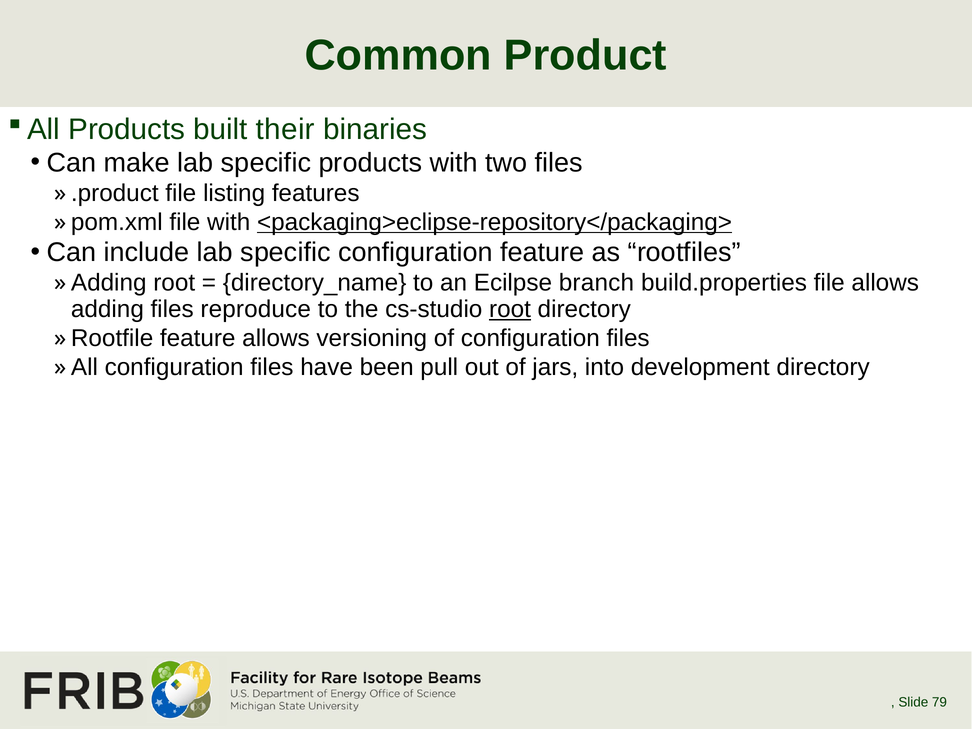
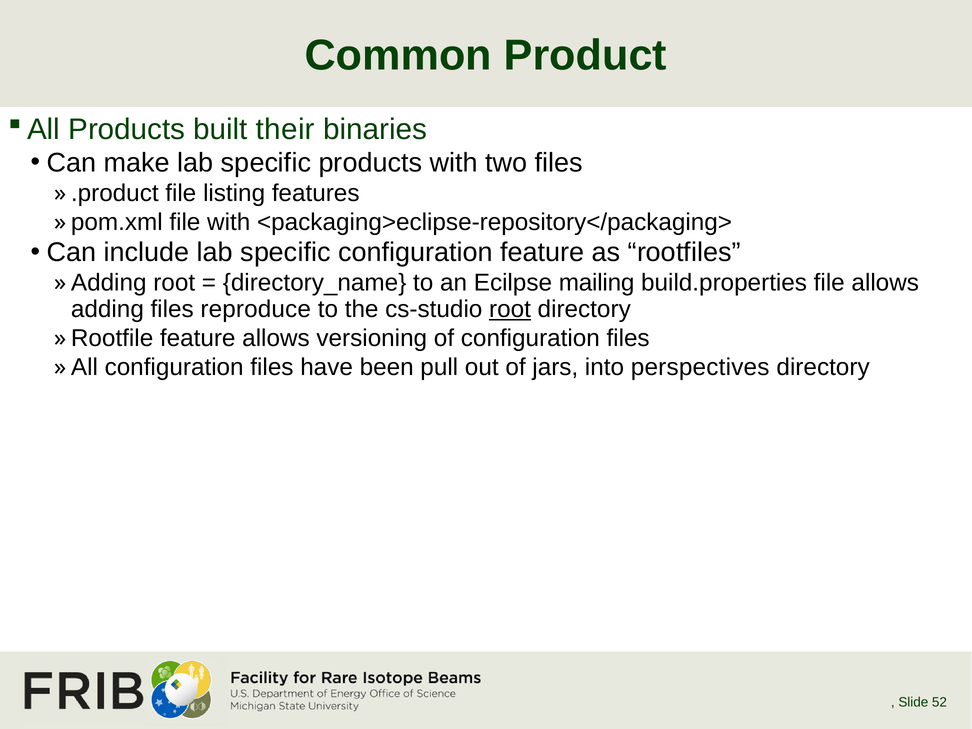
<packaging>eclipse-repository</packaging> underline: present -> none
branch: branch -> mailing
development: development -> perspectives
79: 79 -> 52
